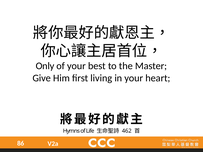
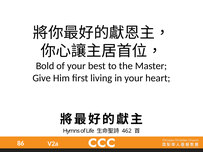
Only: Only -> Bold
